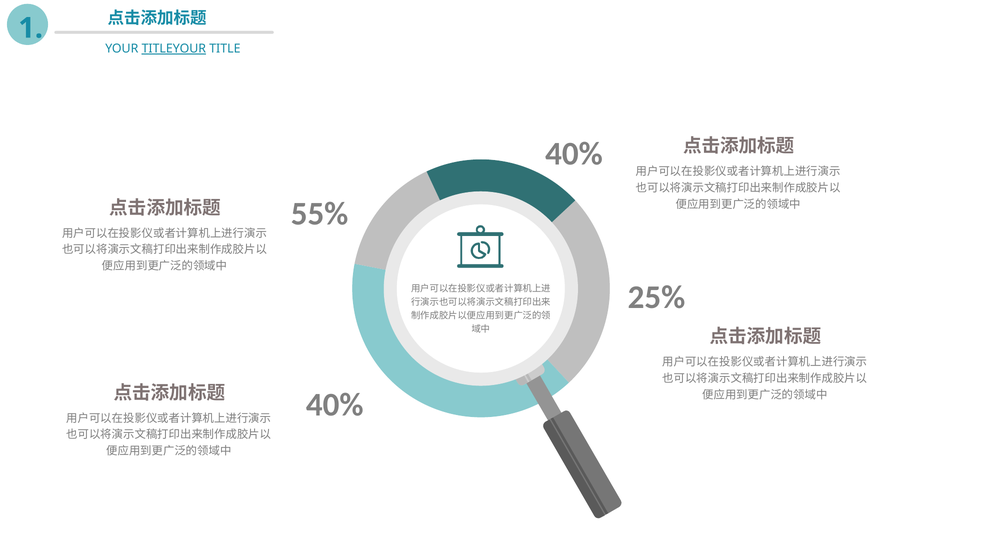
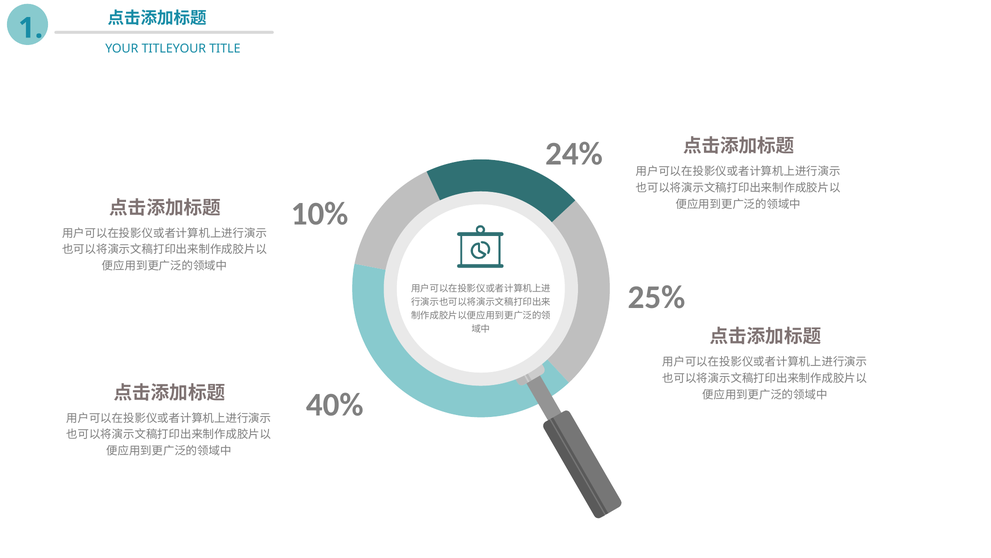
TITLEYOUR underline: present -> none
40% at (574, 154): 40% -> 24%
55%: 55% -> 10%
